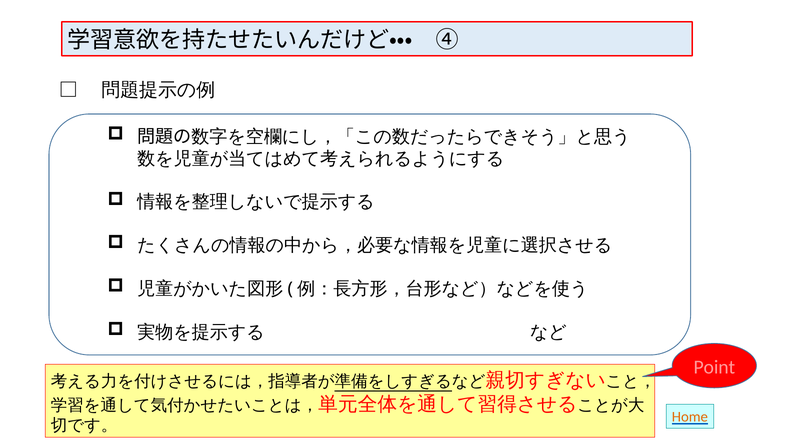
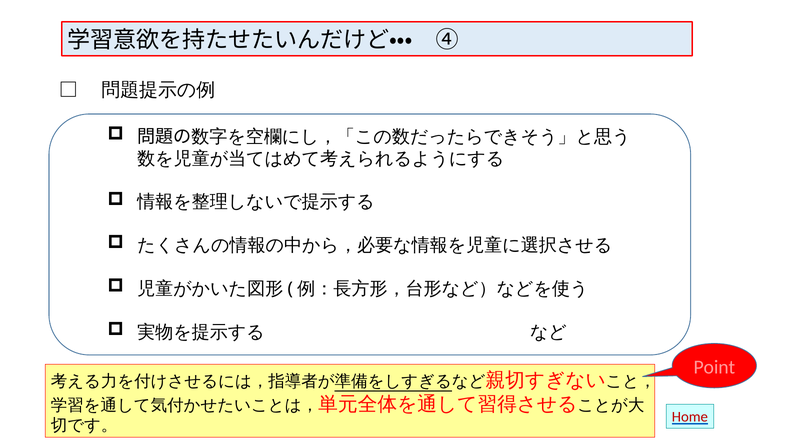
Home colour: orange -> red
